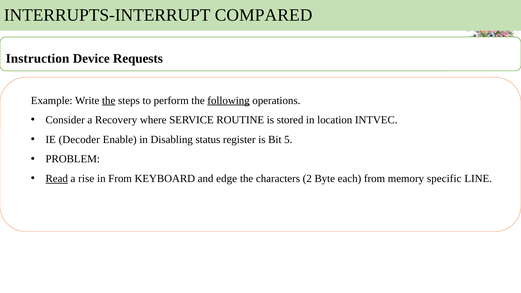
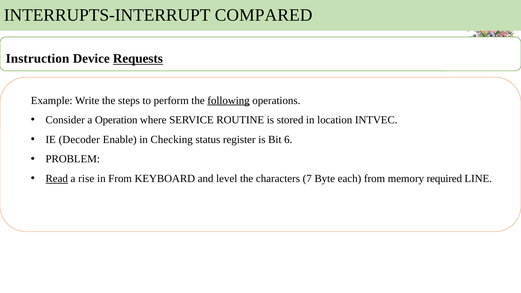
Requests underline: none -> present
the at (109, 100) underline: present -> none
Recovery: Recovery -> Operation
Disabling: Disabling -> Checking
5: 5 -> 6
edge: edge -> level
2: 2 -> 7
specific: specific -> required
